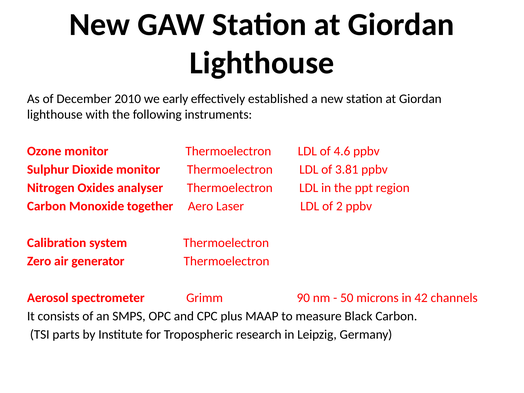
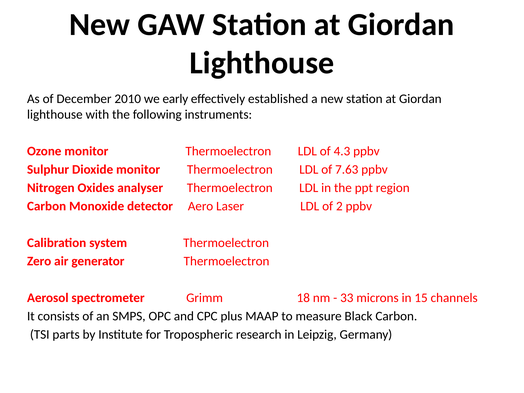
4.6: 4.6 -> 4.3
3.81: 3.81 -> 7.63
together: together -> detector
90: 90 -> 18
50: 50 -> 33
42: 42 -> 15
